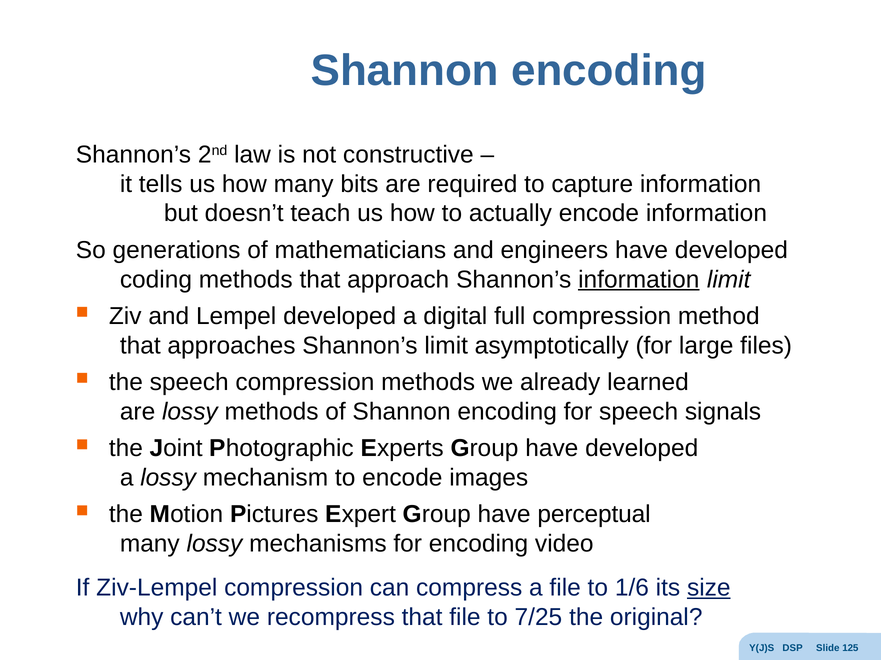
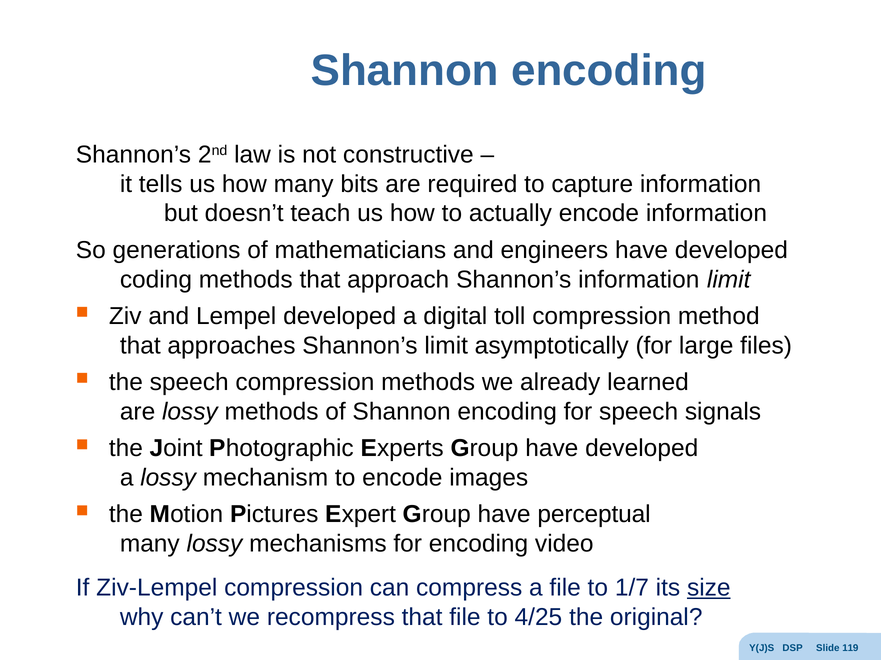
information at (639, 280) underline: present -> none
full: full -> toll
1/6: 1/6 -> 1/7
7/25: 7/25 -> 4/25
125: 125 -> 119
